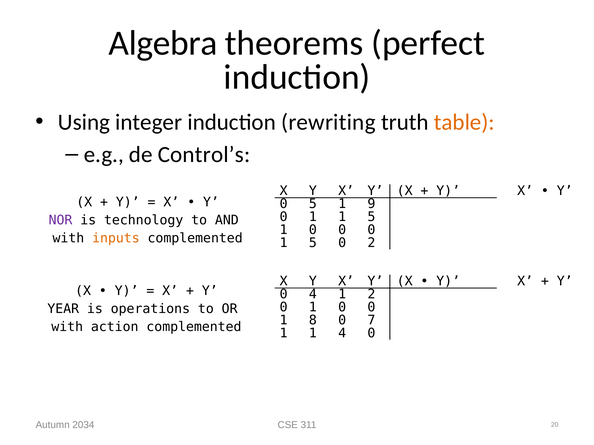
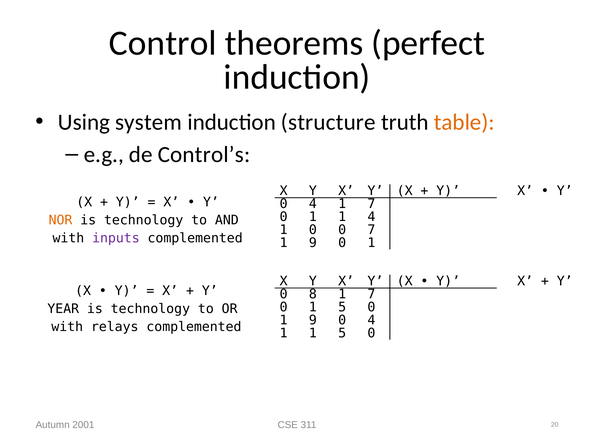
Algebra: Algebra -> Control
integer: integer -> system
rewriting: rewriting -> structure
5 at (313, 204): 5 -> 4
9 at (371, 204): 9 -> 7
1 1 5: 5 -> 4
NOR colour: purple -> orange
0 0 0: 0 -> 7
inputs colour: orange -> purple
5 at (313, 243): 5 -> 9
2 at (371, 243): 2 -> 1
0 4: 4 -> 8
2 at (371, 294): 2 -> 7
0 1 0: 0 -> 5
operations at (150, 309): operations -> technology
8 at (313, 320): 8 -> 9
7 at (371, 320): 7 -> 4
action: action -> relays
1 1 4: 4 -> 5
2034: 2034 -> 2001
